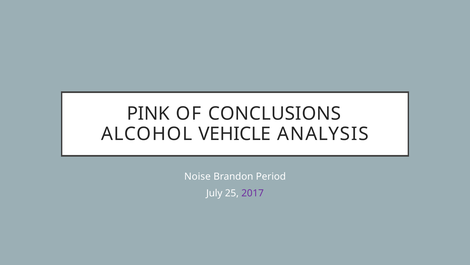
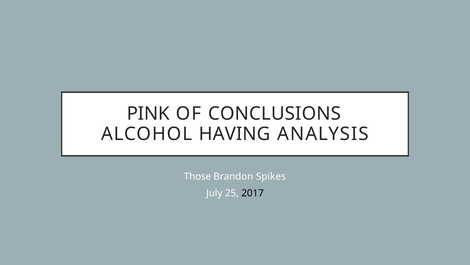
VEHICLE: VEHICLE -> HAVING
Noise: Noise -> Those
Period: Period -> Spikes
2017 colour: purple -> black
